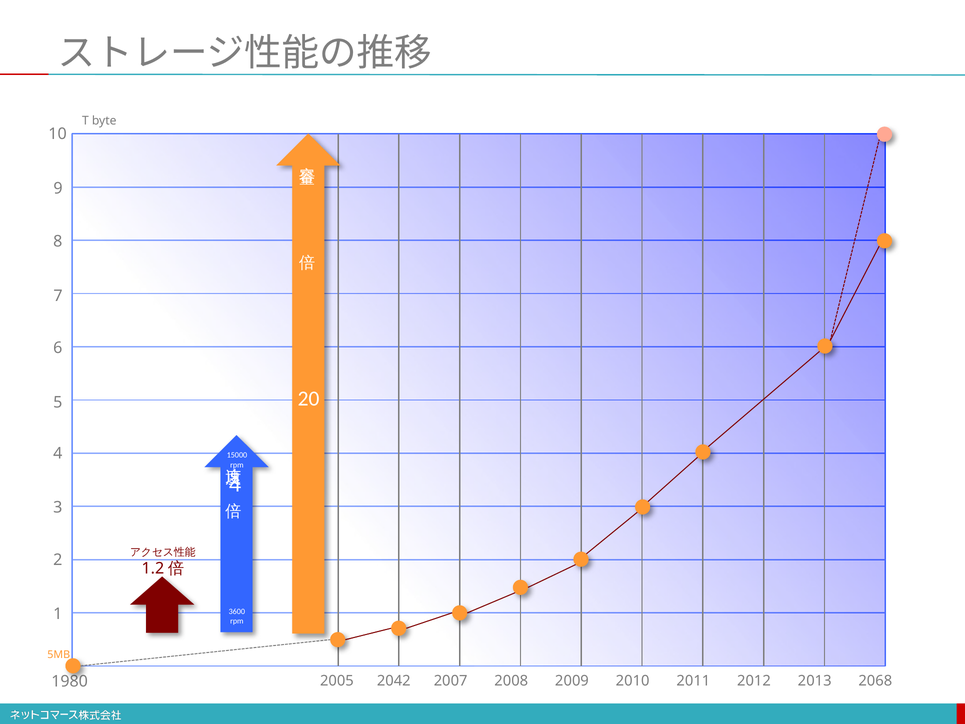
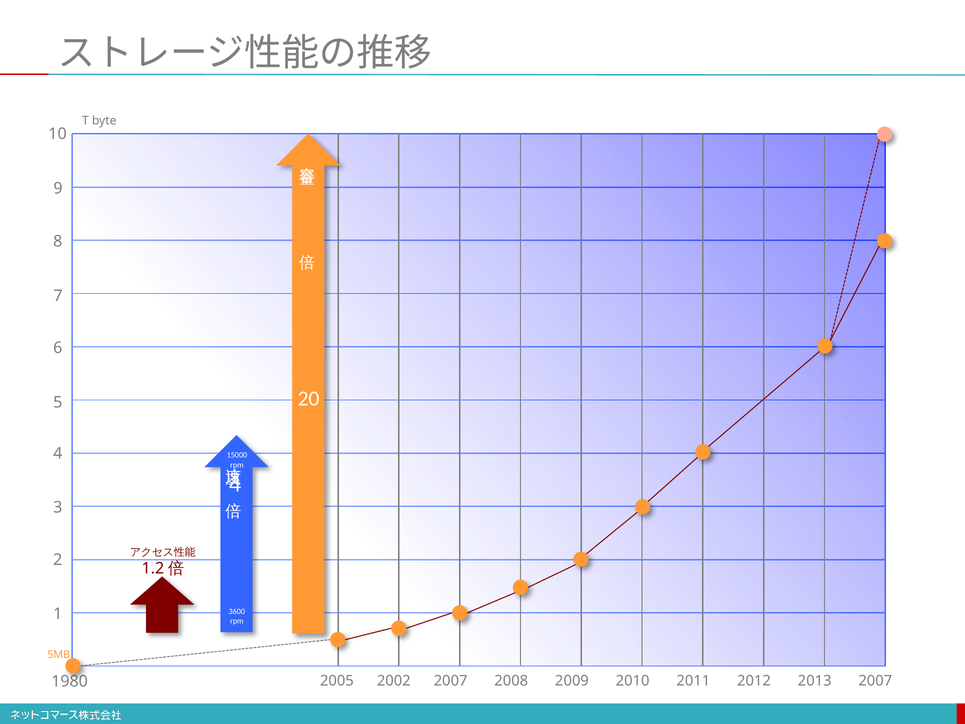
2042: 2042 -> 2002
2013 2068: 2068 -> 2007
